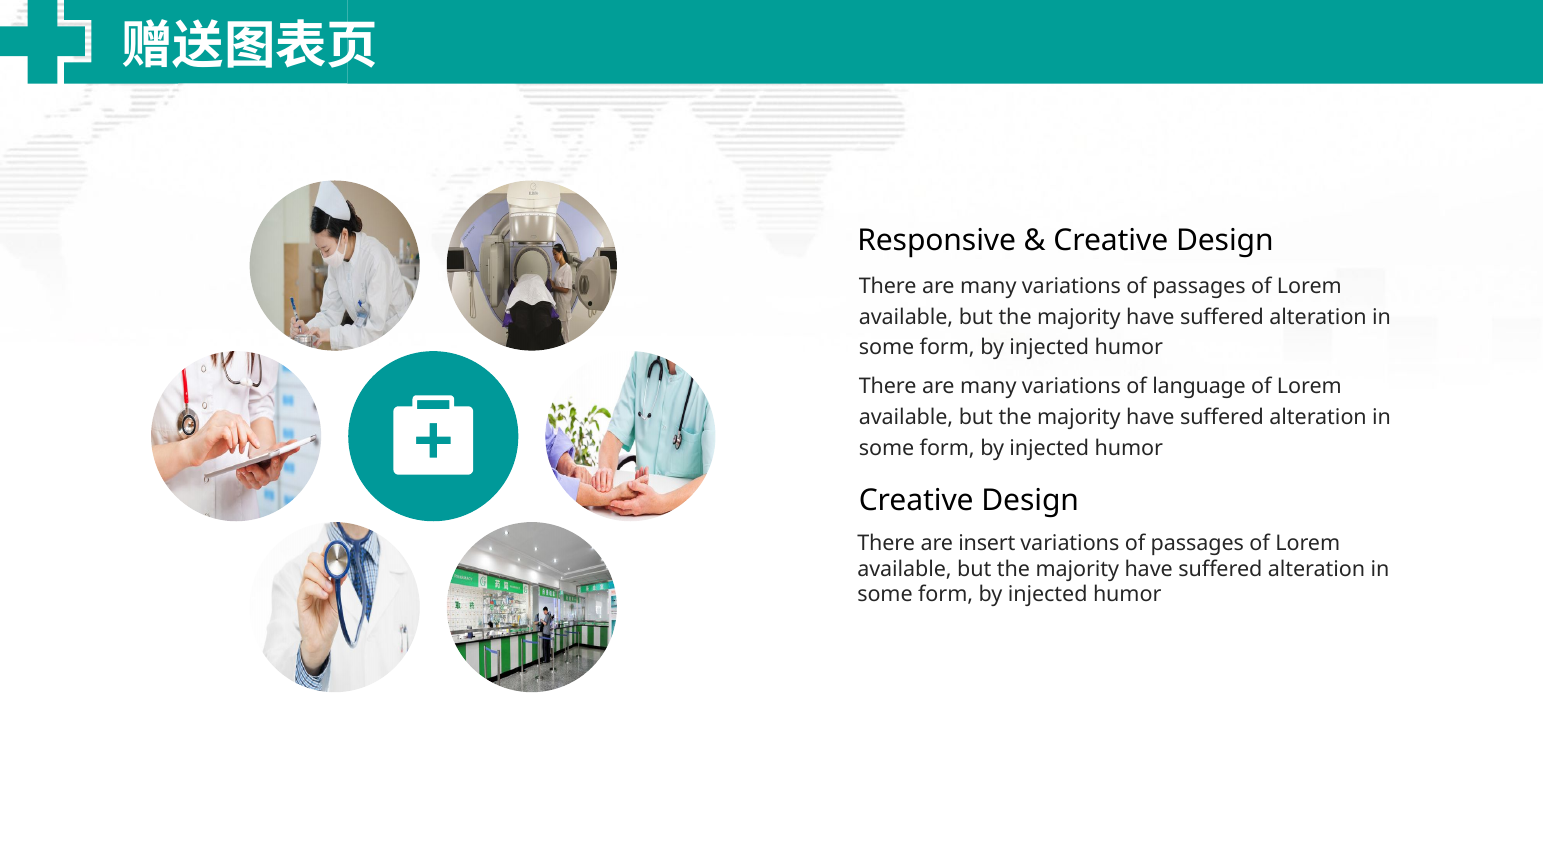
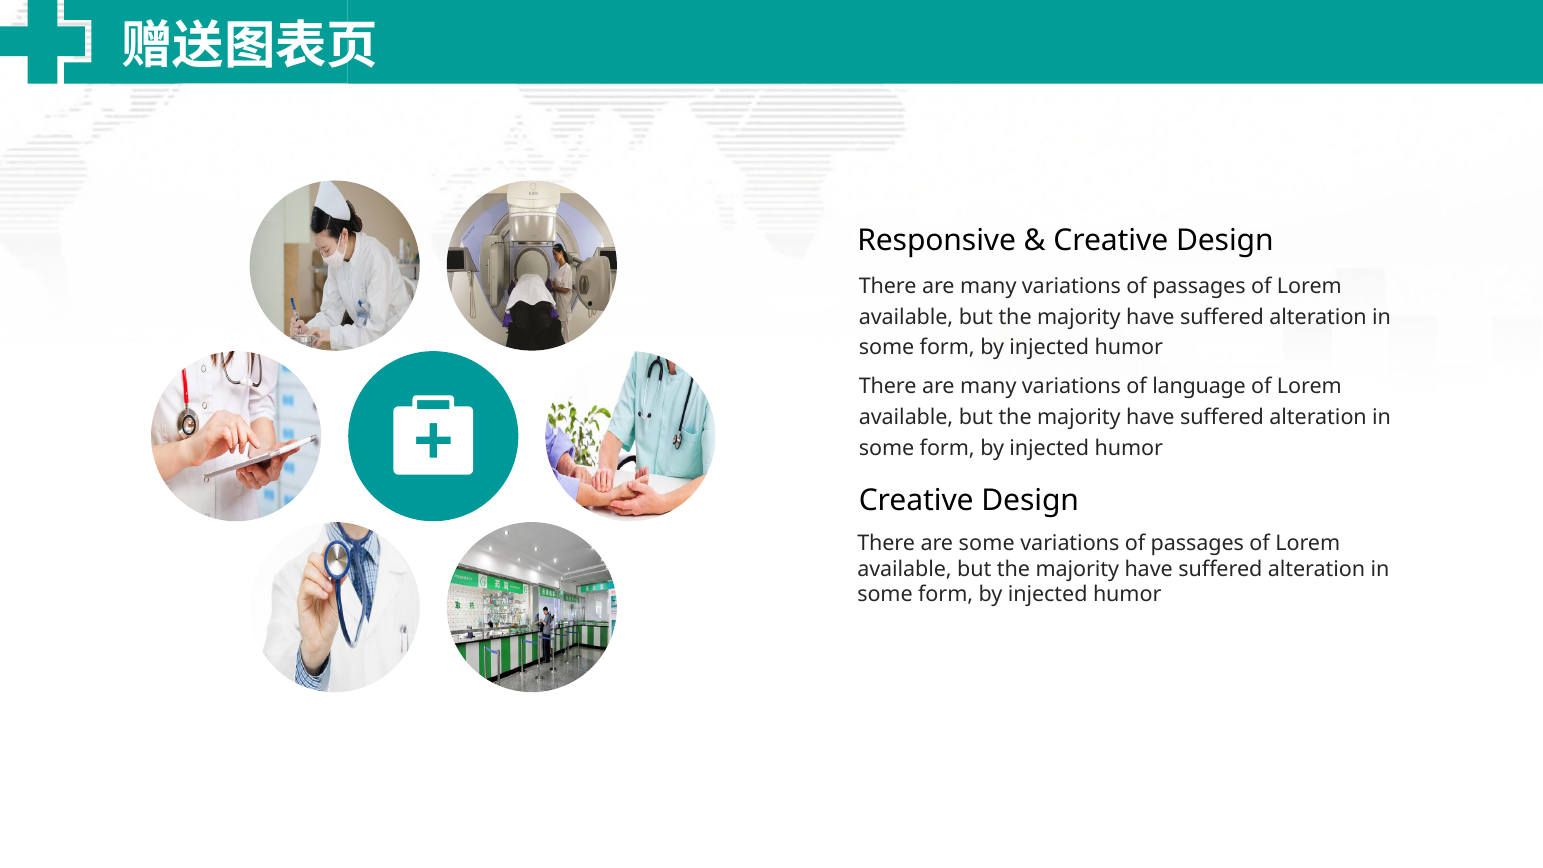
are insert: insert -> some
